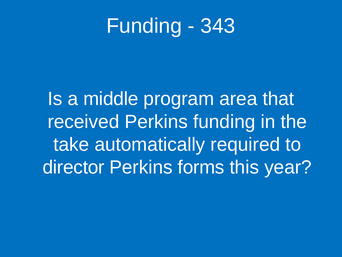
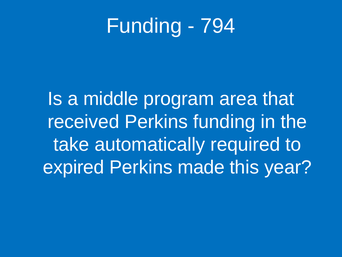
343: 343 -> 794
director: director -> expired
forms: forms -> made
